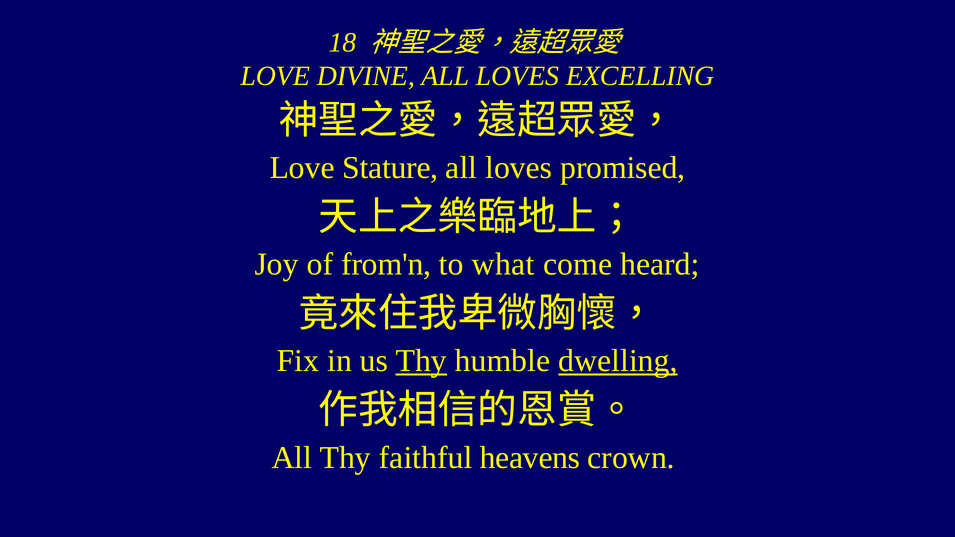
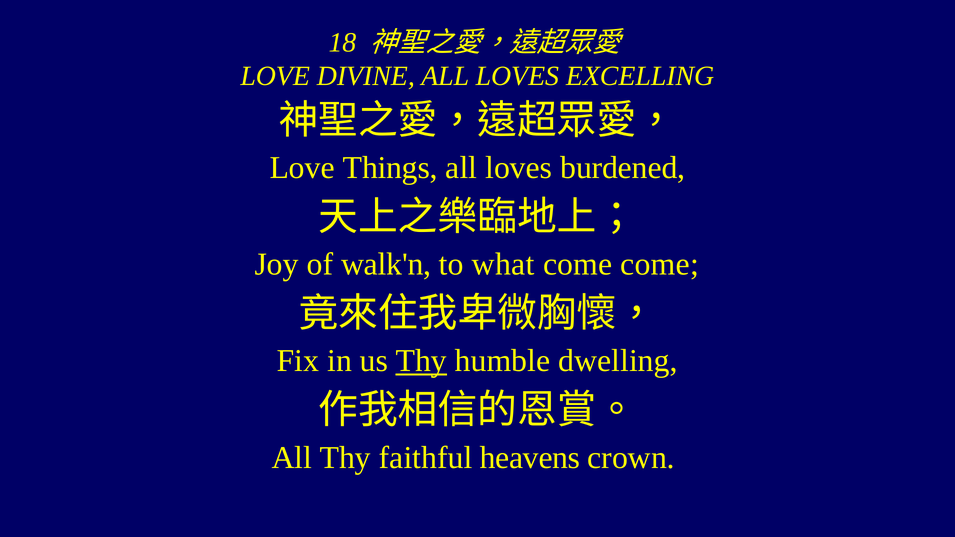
Stature: Stature -> Things
promised: promised -> burdened
from'n: from'n -> walk'n
come heard: heard -> come
dwelling underline: present -> none
